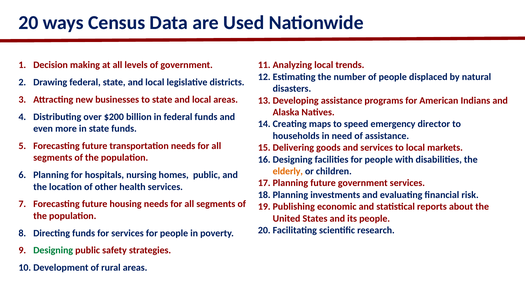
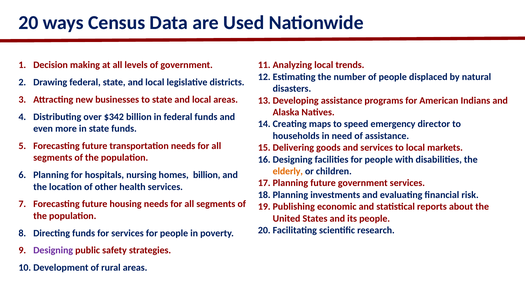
$200: $200 -> $342
homes public: public -> billion
Designing colour: green -> purple
